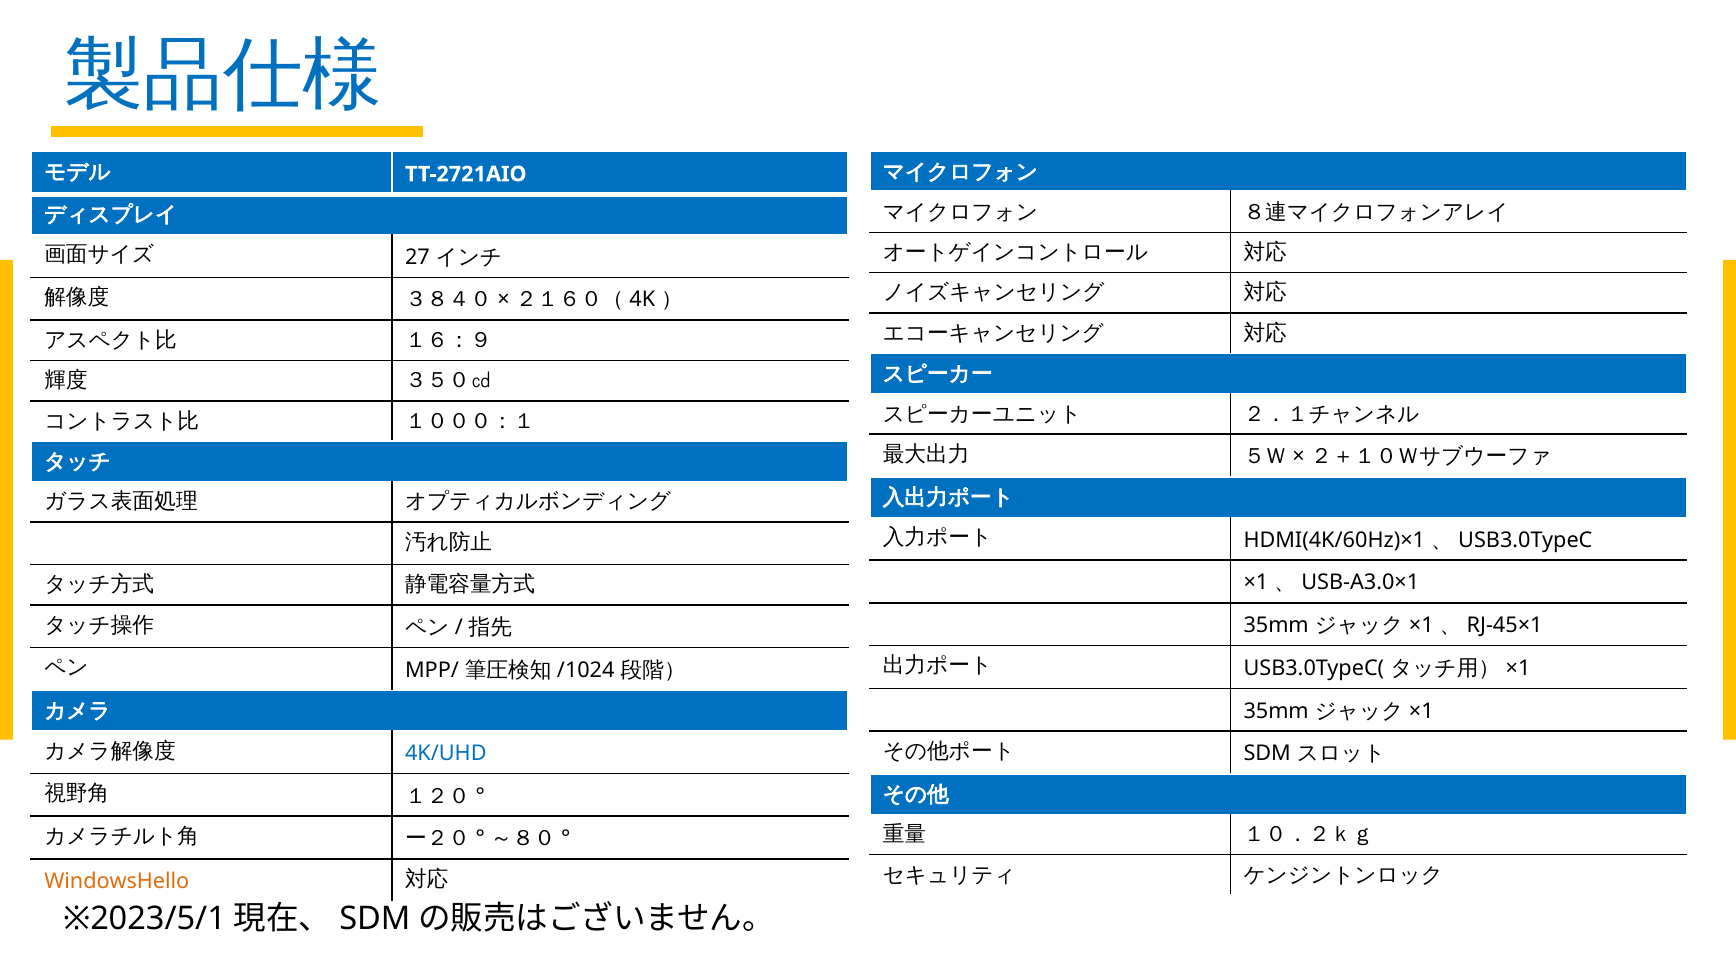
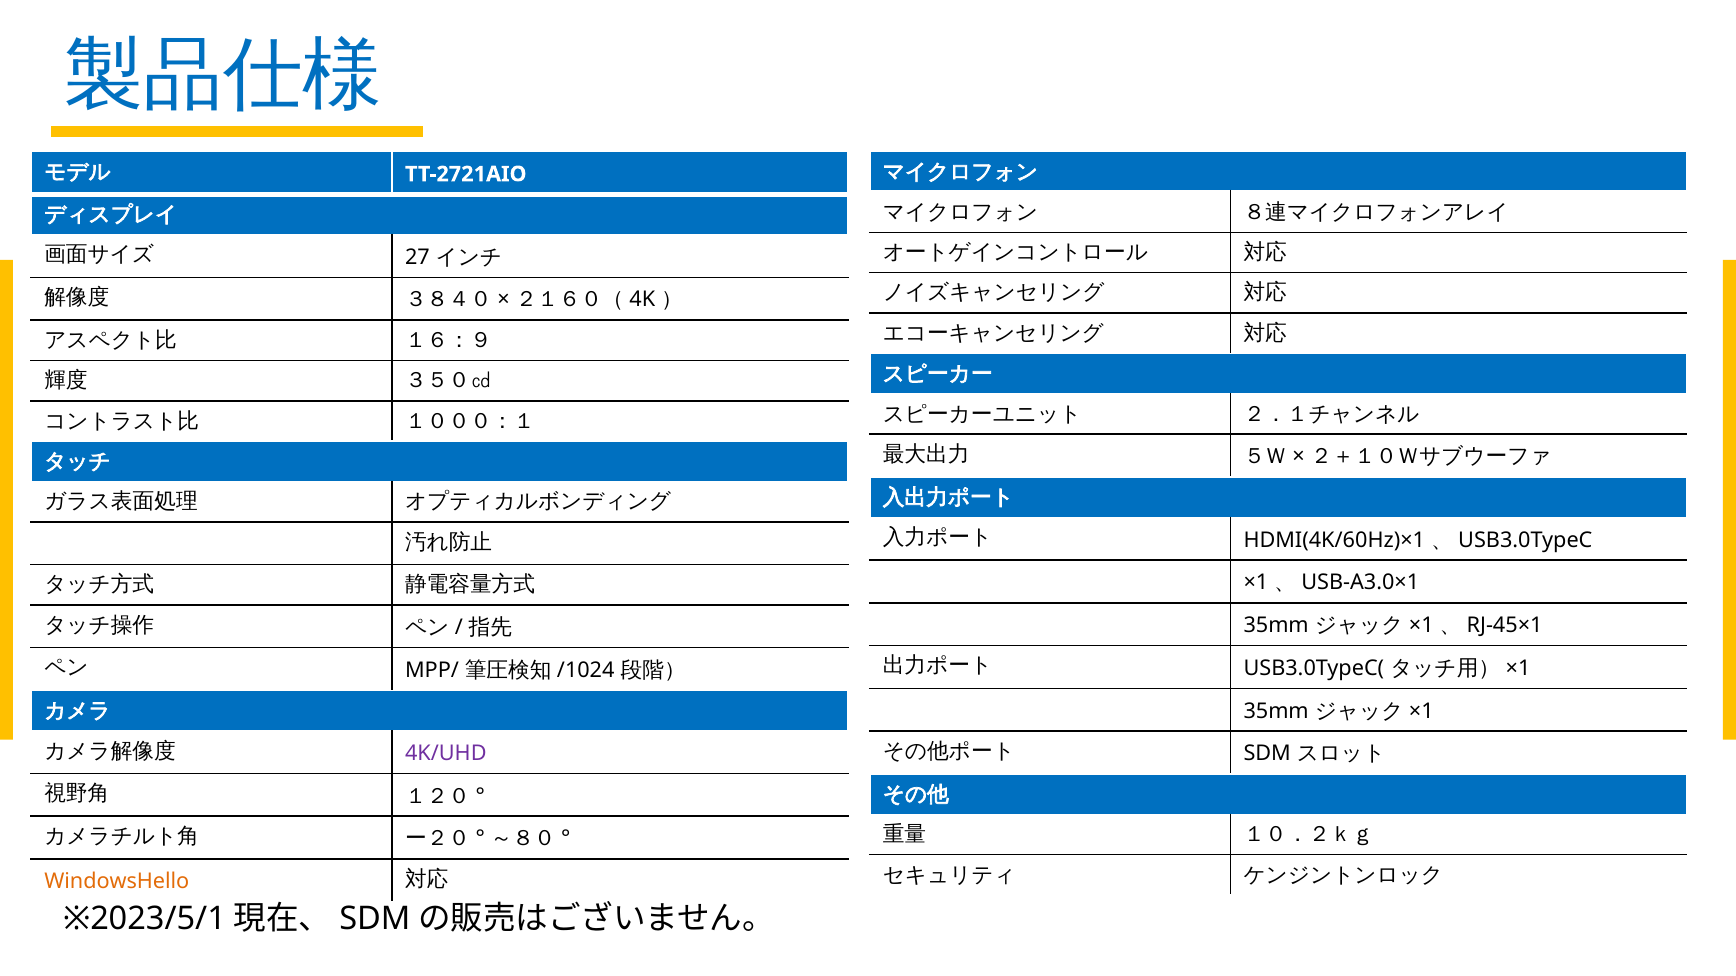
4K/UHD colour: blue -> purple
